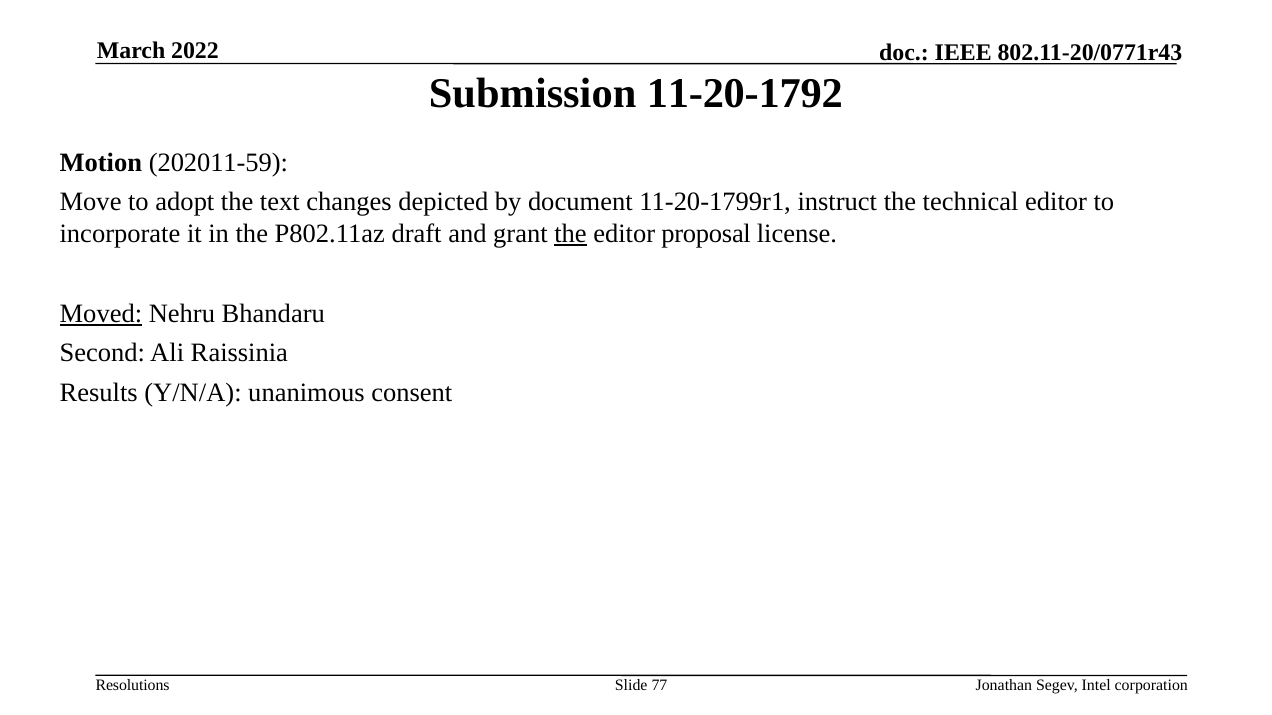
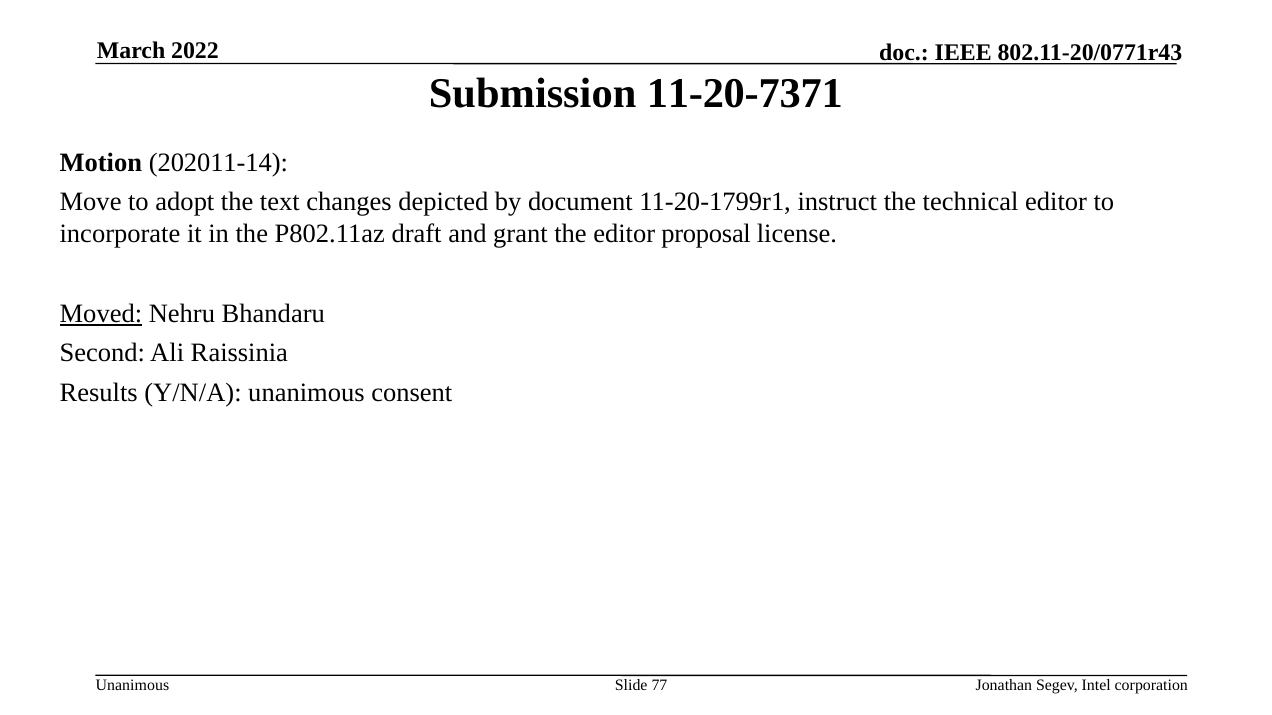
11-20-1792: 11-20-1792 -> 11-20-7371
202011-59: 202011-59 -> 202011-14
the at (570, 234) underline: present -> none
Resolutions at (133, 686): Resolutions -> Unanimous
